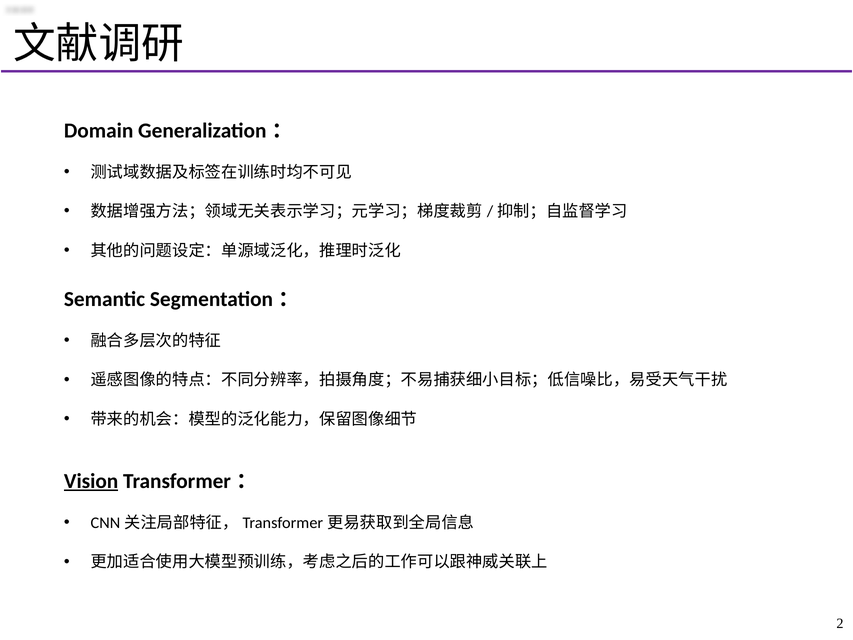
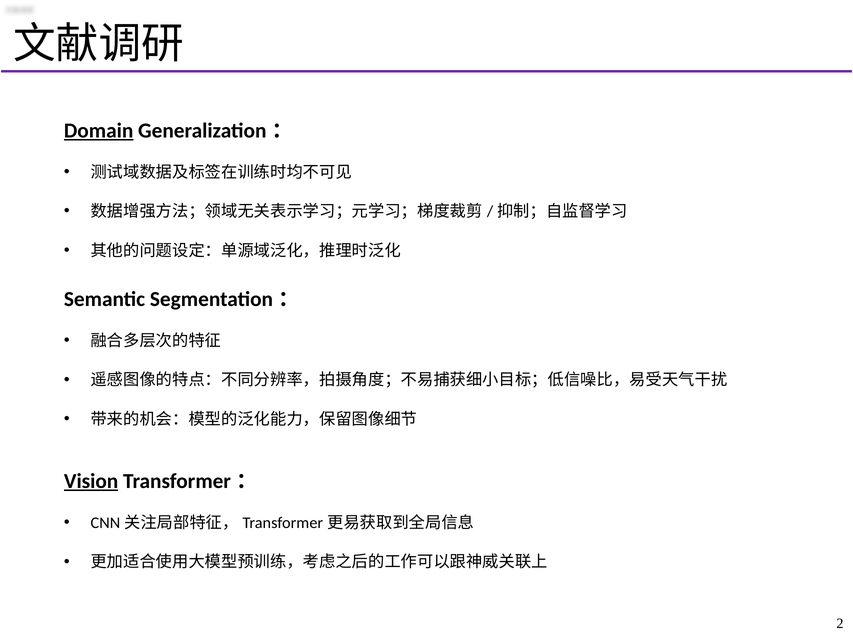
Domain underline: none -> present
